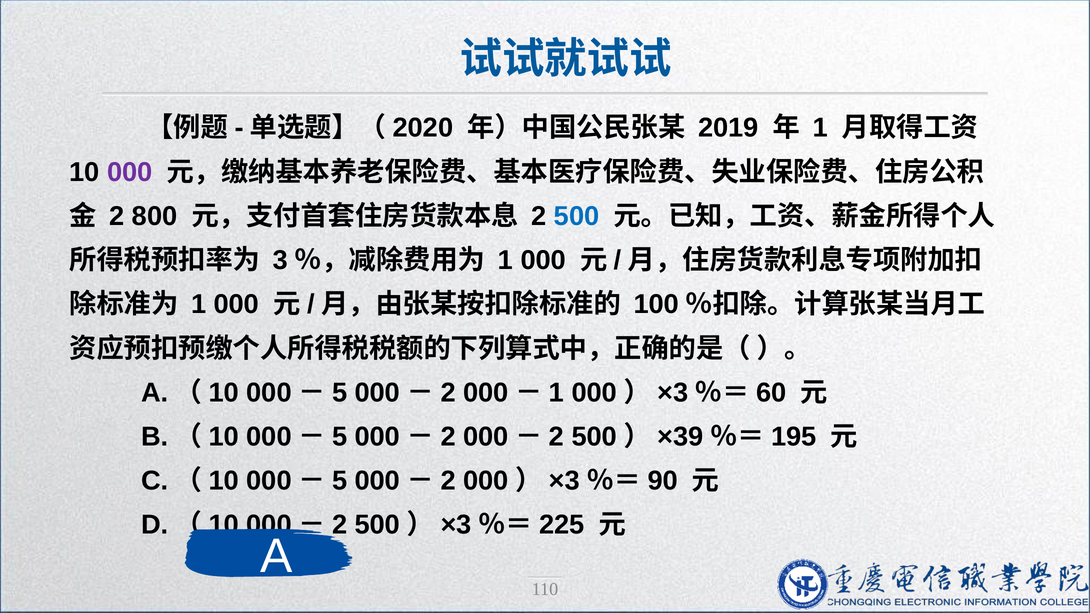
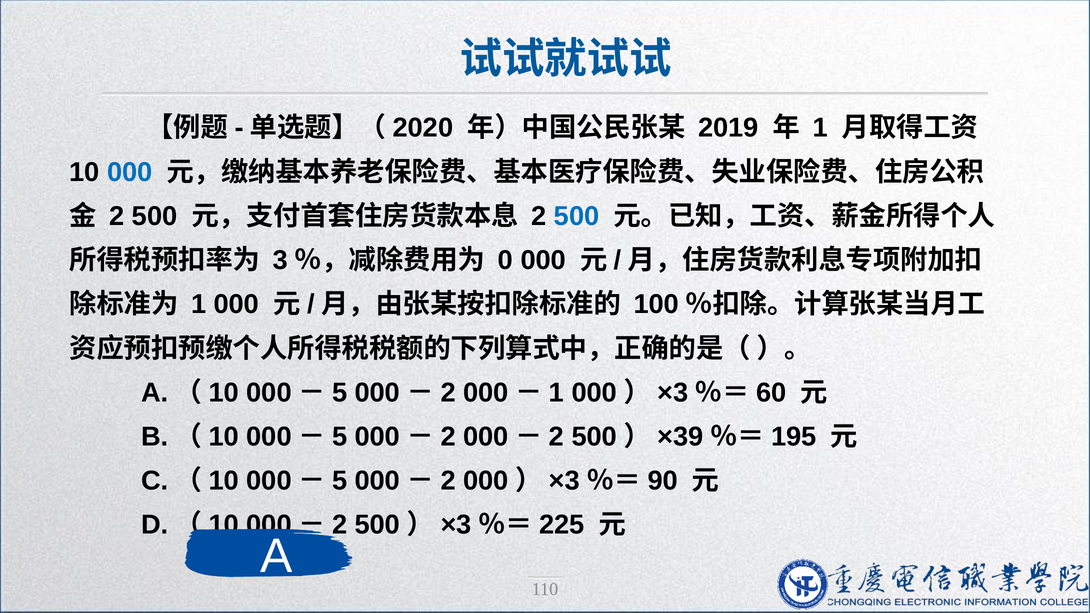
000 at (130, 172) colour: purple -> blue
800 at (155, 216): 800 -> 500
1 at (505, 260): 1 -> 0
